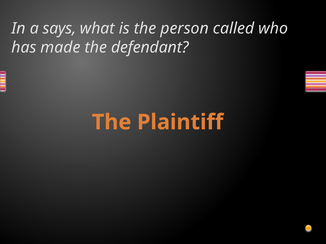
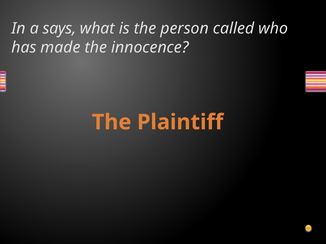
defendant: defendant -> innocence
